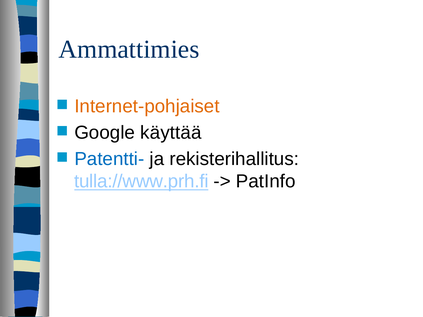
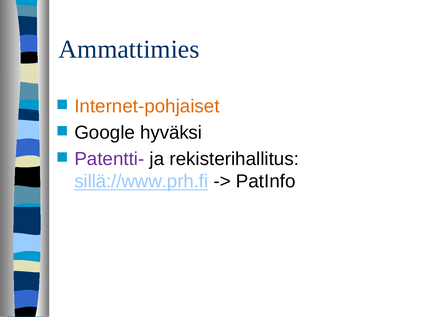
käyttää: käyttää -> hyväksi
Patentti- colour: blue -> purple
tulla://www.prh.fi: tulla://www.prh.fi -> sillä://www.prh.fi
